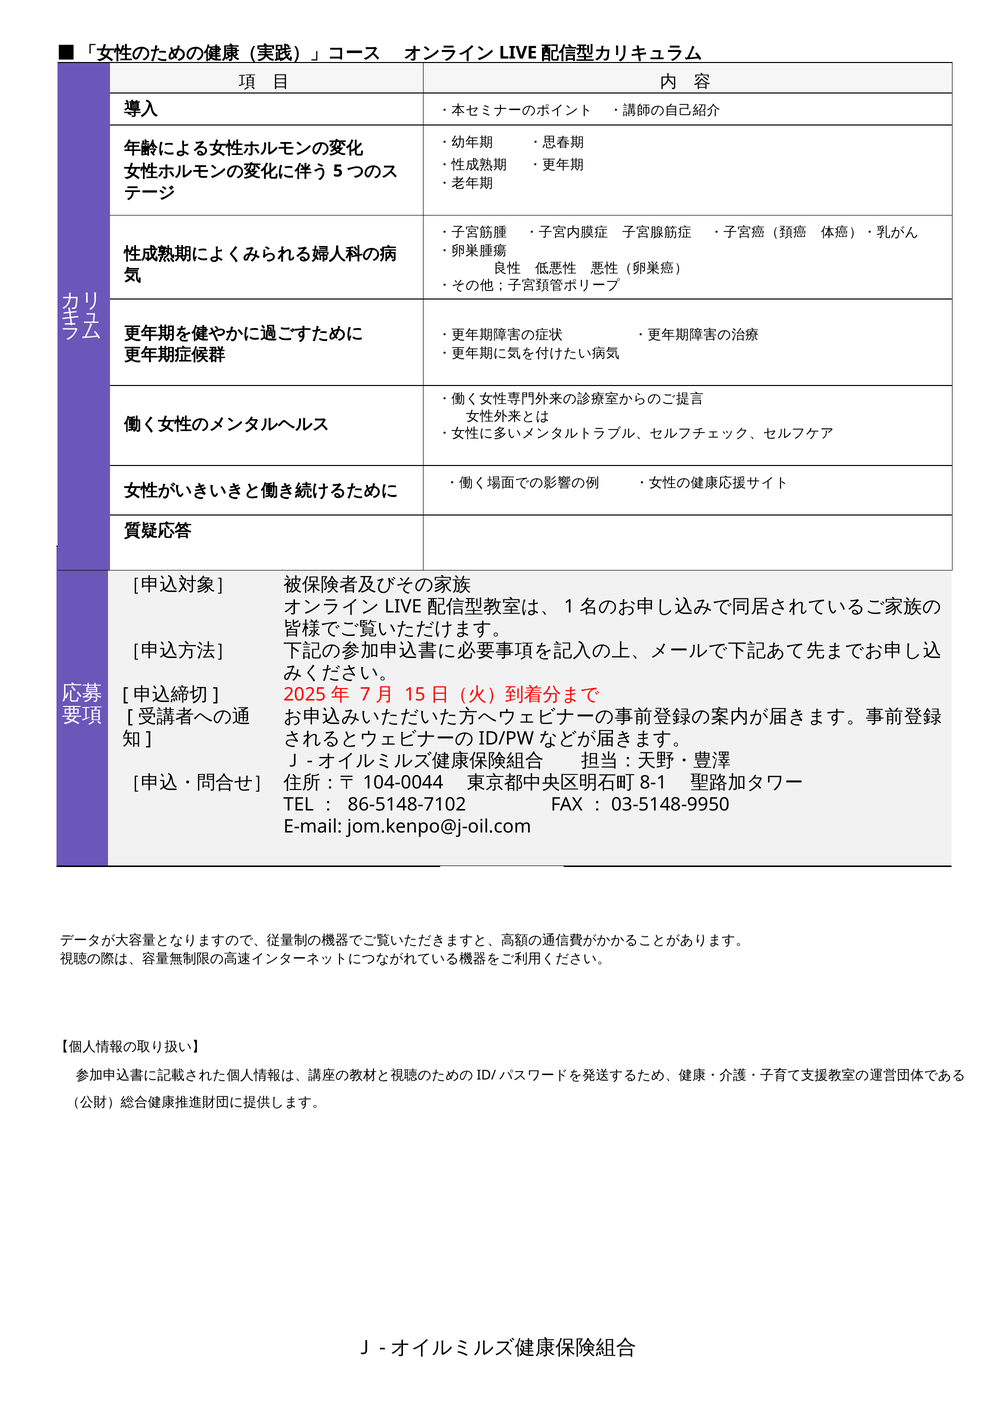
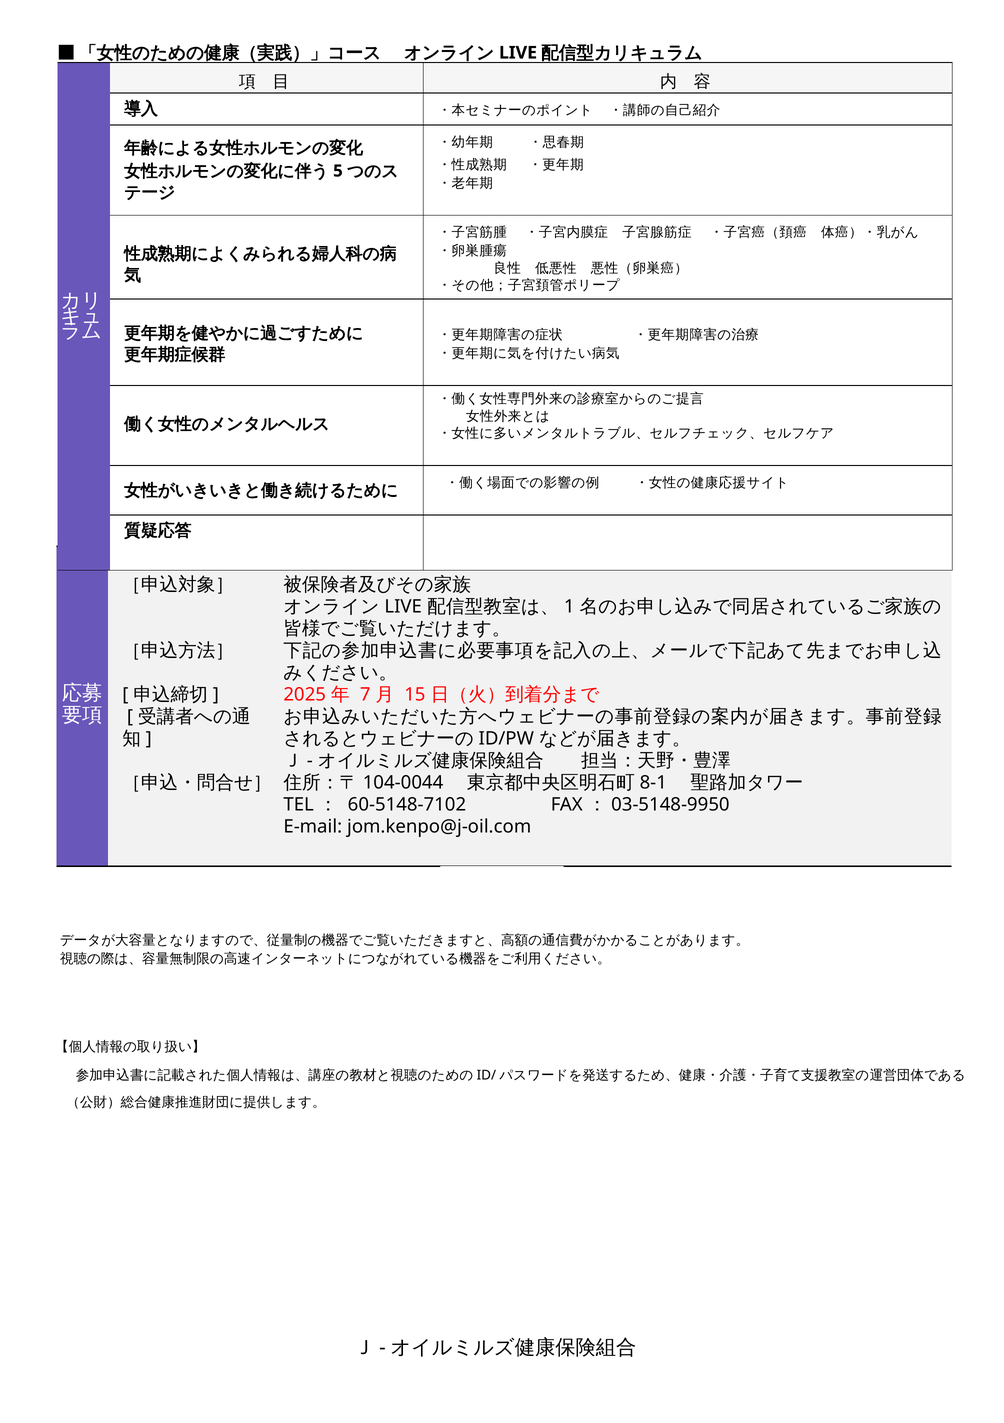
86-5148-7102: 86-5148-7102 -> 60-5148-7102
